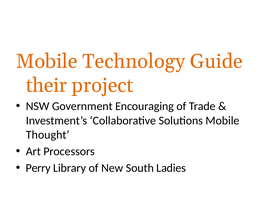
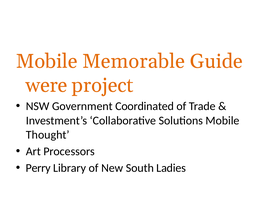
Technology: Technology -> Memorable
their: their -> were
Encouraging: Encouraging -> Coordinated
